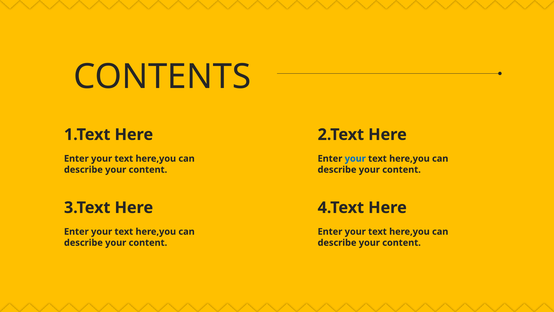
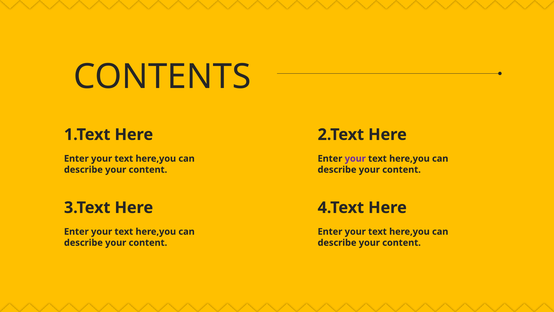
your at (355, 158) colour: blue -> purple
